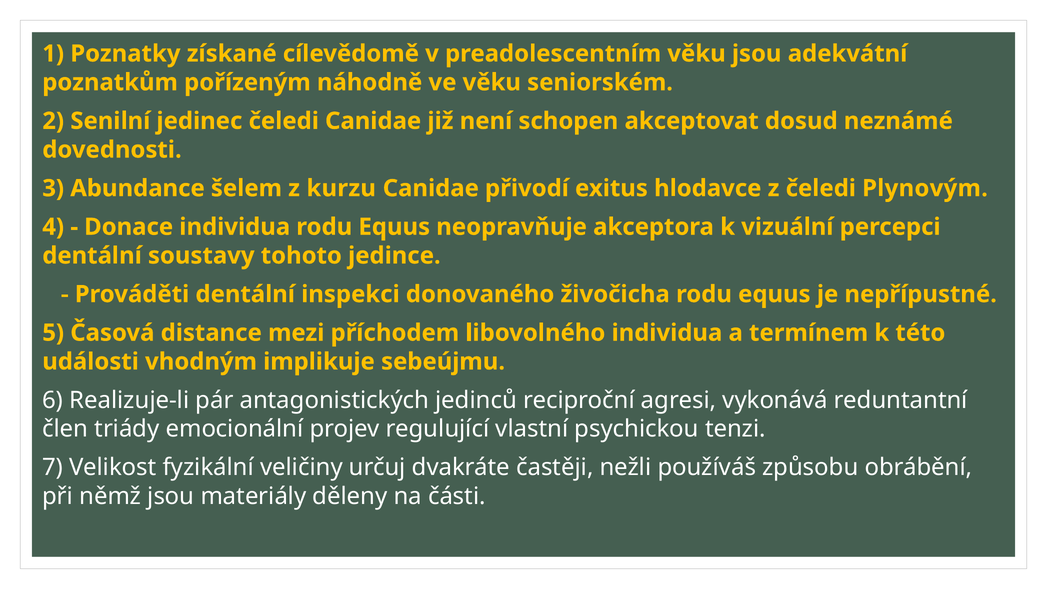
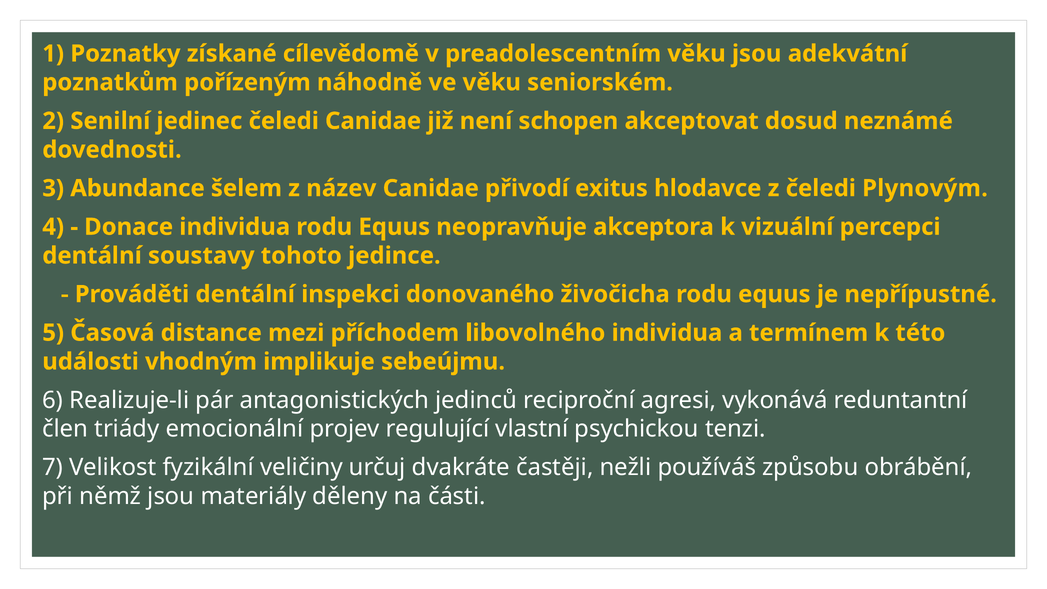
kurzu: kurzu -> název
